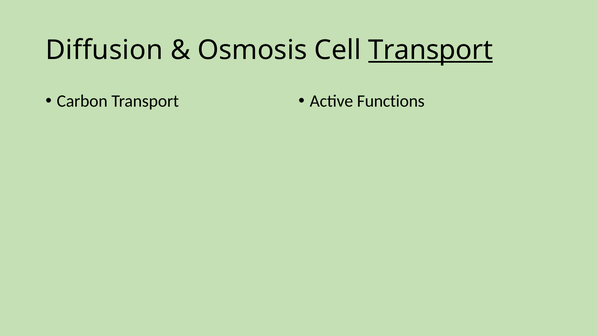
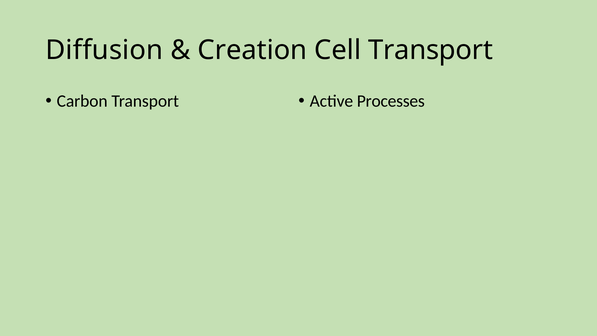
Osmosis: Osmosis -> Creation
Transport at (431, 50) underline: present -> none
Functions: Functions -> Processes
